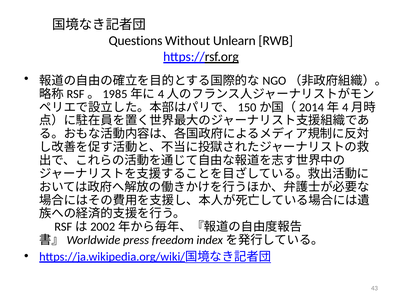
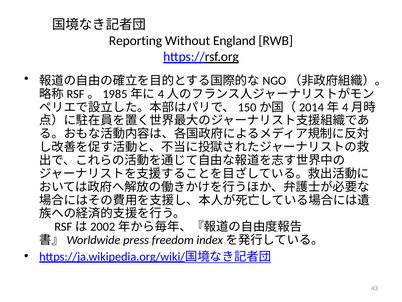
Questions: Questions -> Reporting
Unlearn: Unlearn -> England
